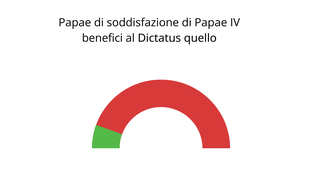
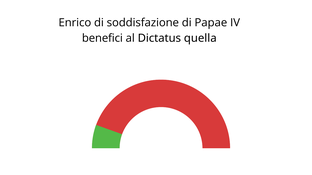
Papae at (75, 23): Papae -> Enrico
quello: quello -> quella
